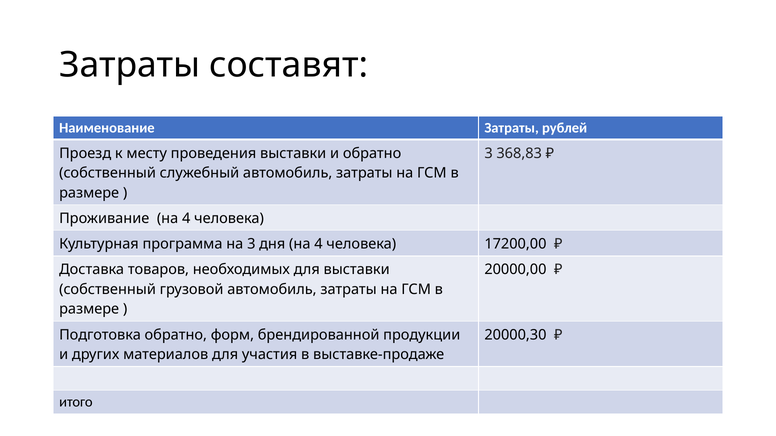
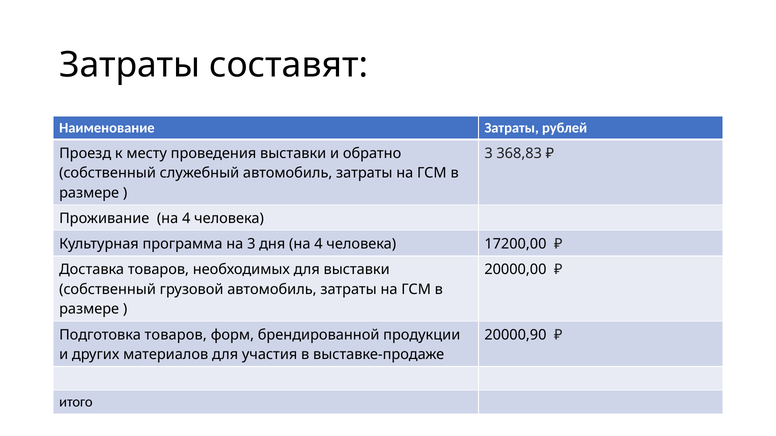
Подготовка обратно: обратно -> товаров
20000,30: 20000,30 -> 20000,90
